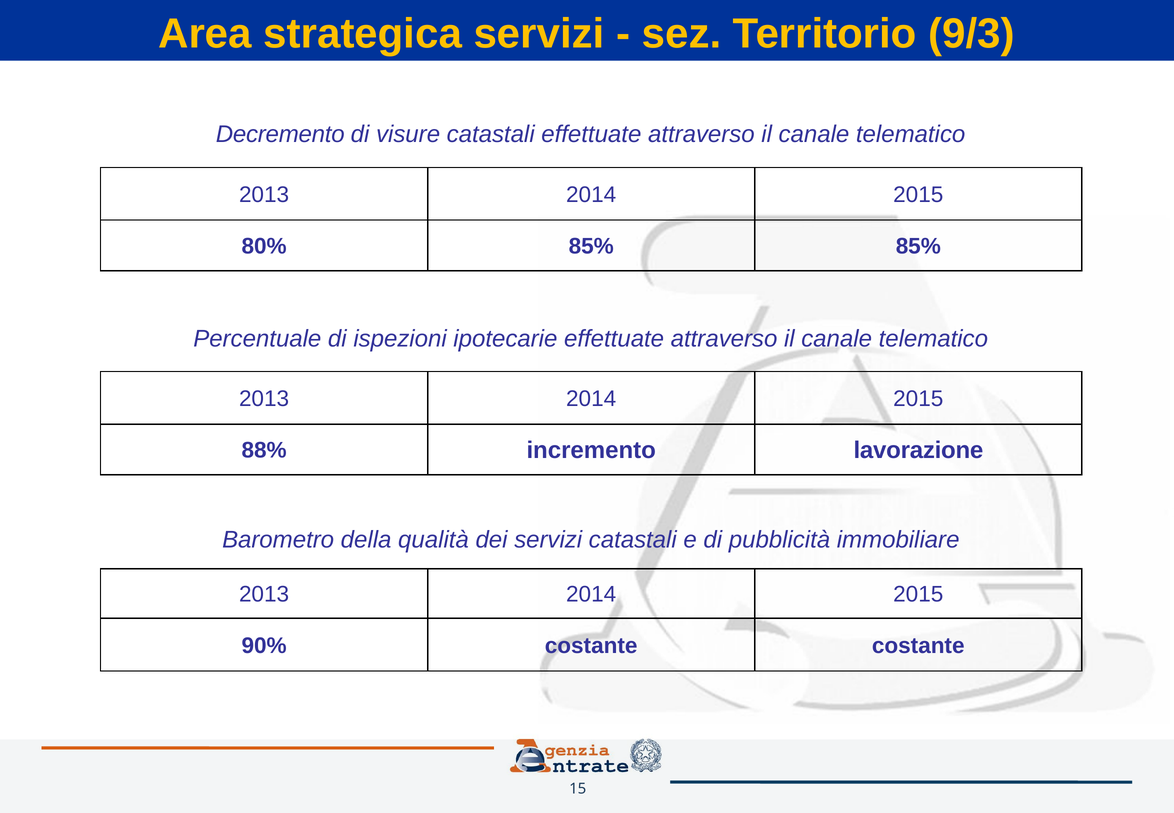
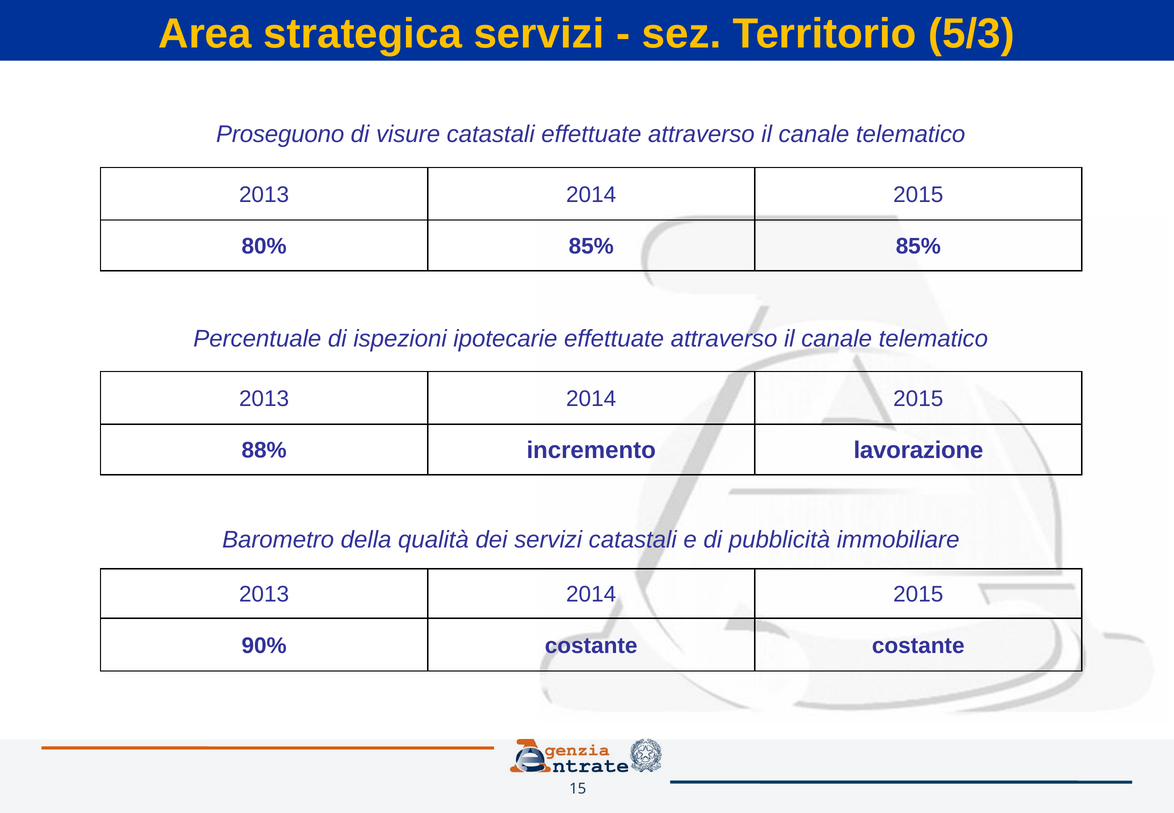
9/3: 9/3 -> 5/3
Decremento: Decremento -> Proseguono
